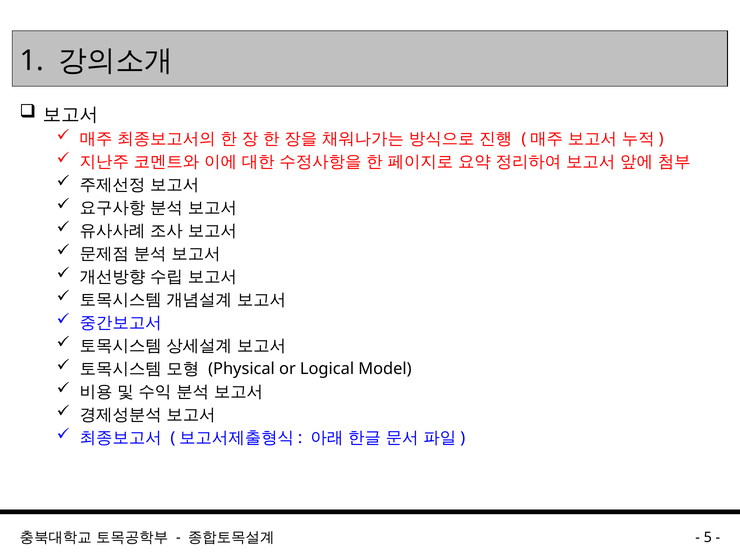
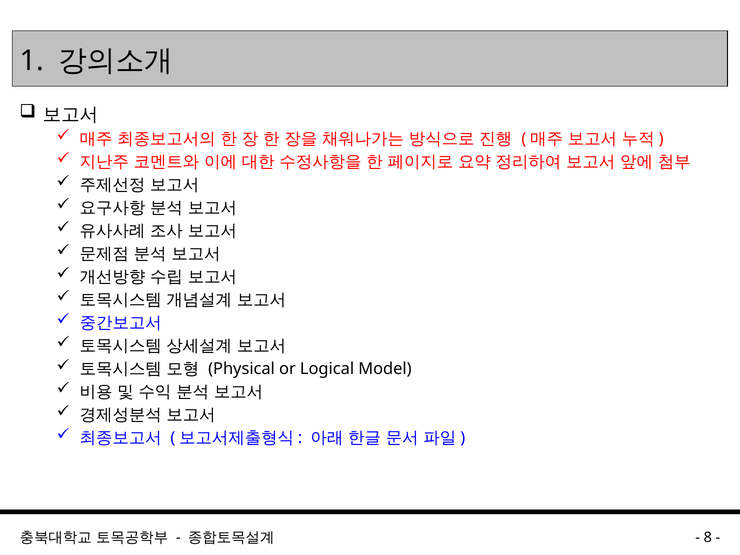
5: 5 -> 8
